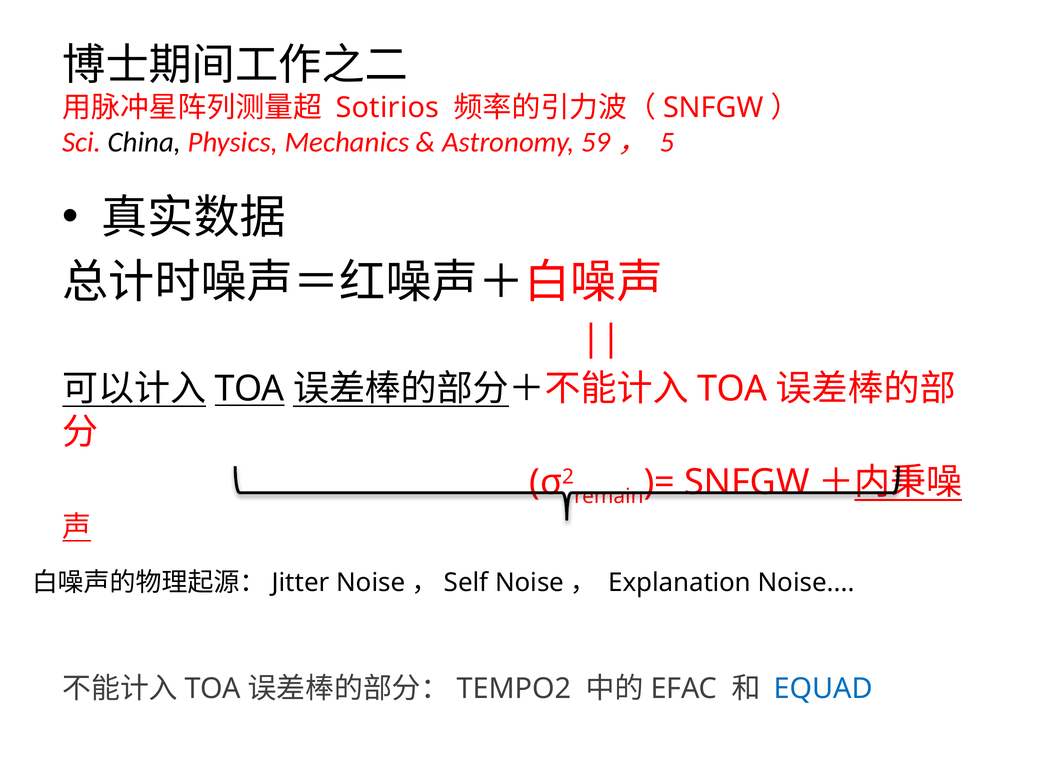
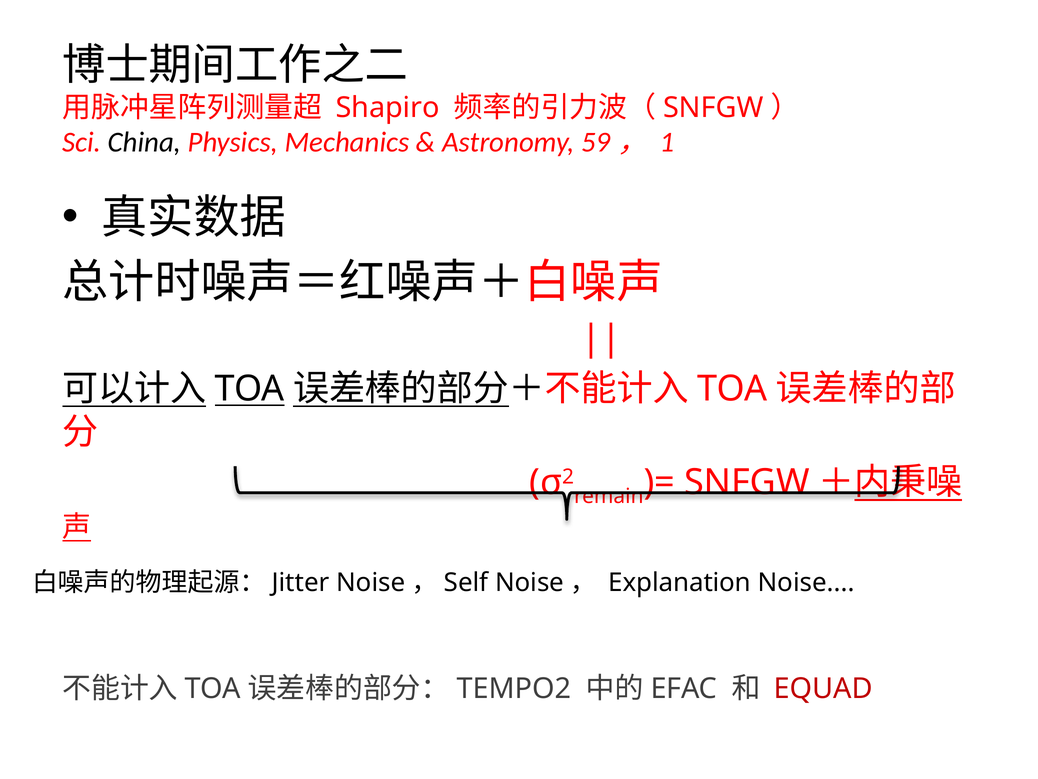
Sotirios: Sotirios -> Shapiro
5: 5 -> 1
EQUAD colour: blue -> red
